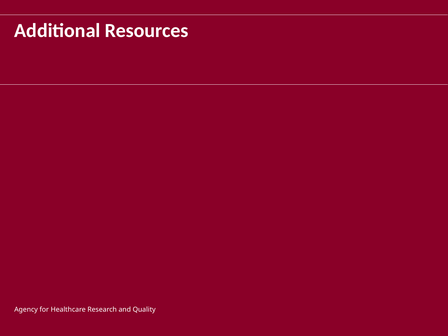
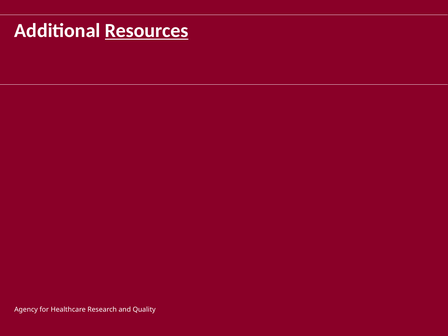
Resources underline: none -> present
